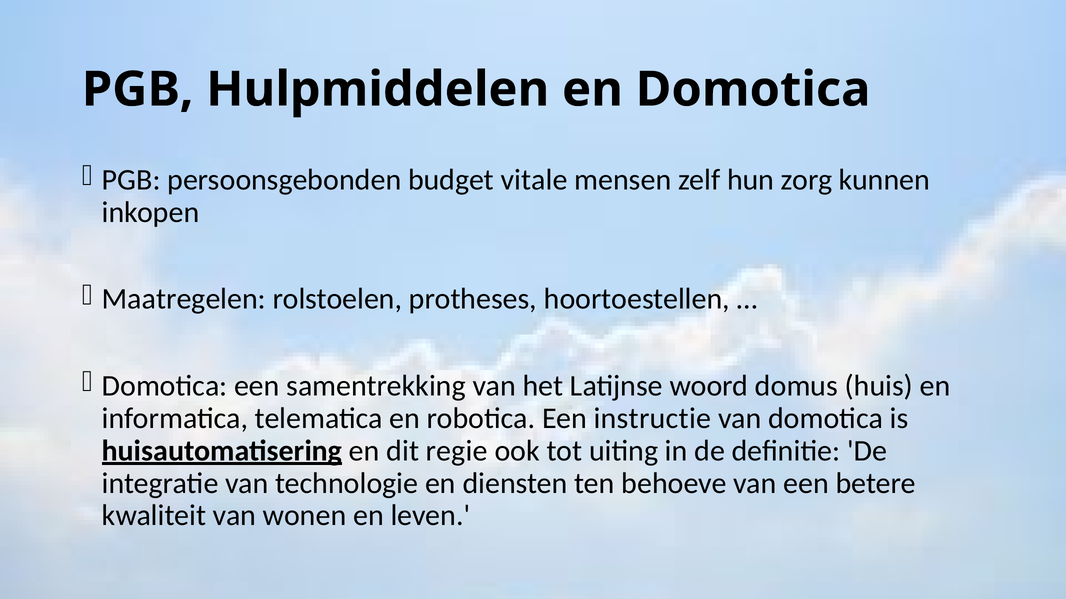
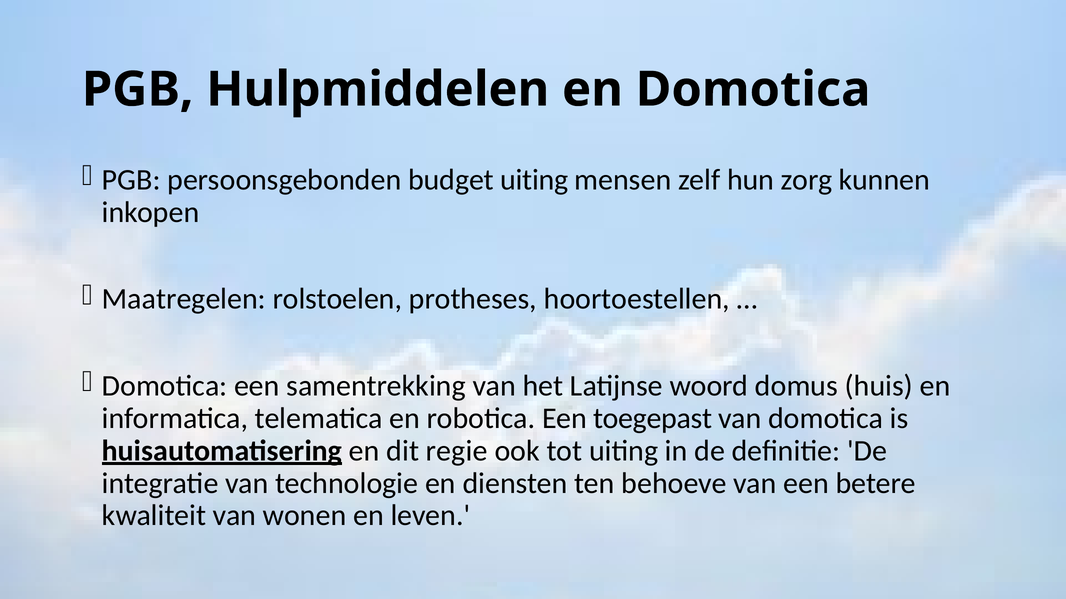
budget vitale: vitale -> uiting
instructie: instructie -> toegepast
